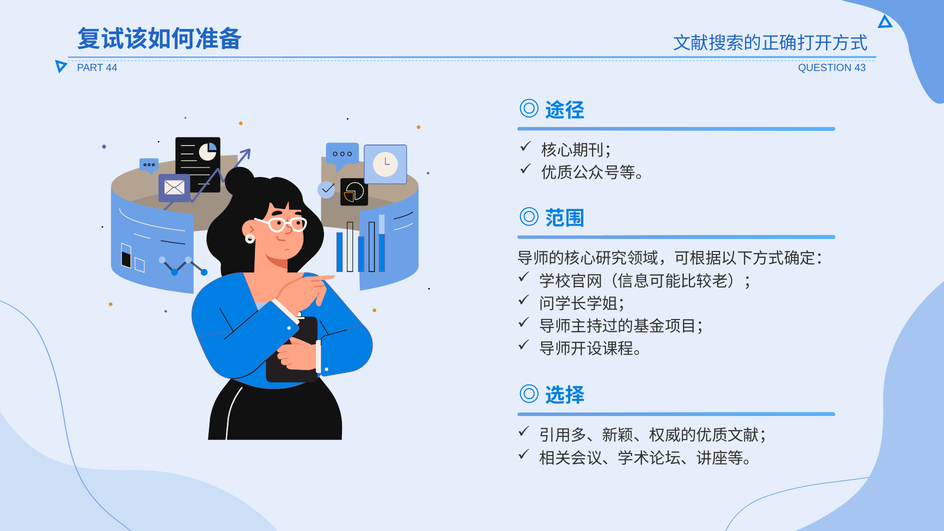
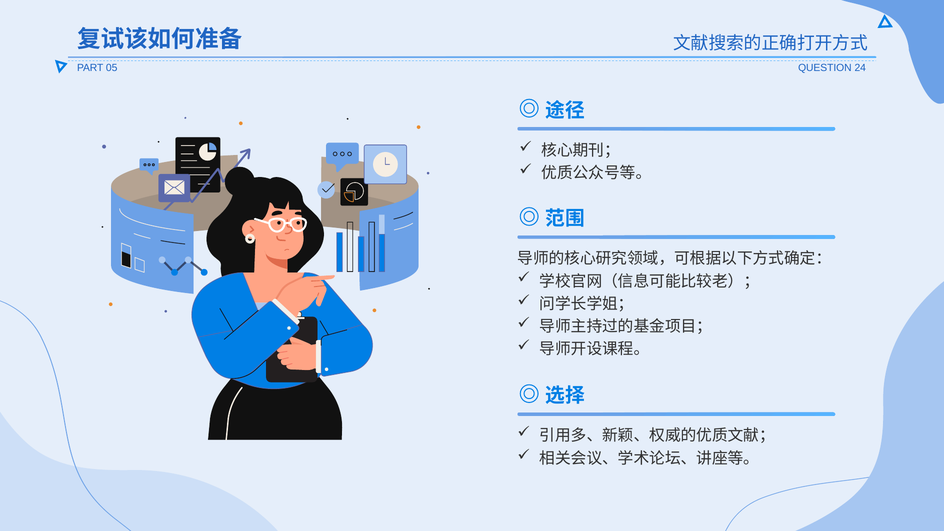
44: 44 -> 05
43: 43 -> 24
